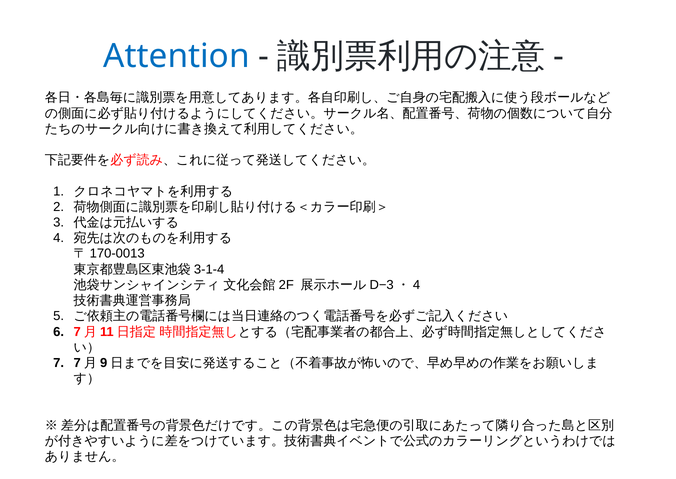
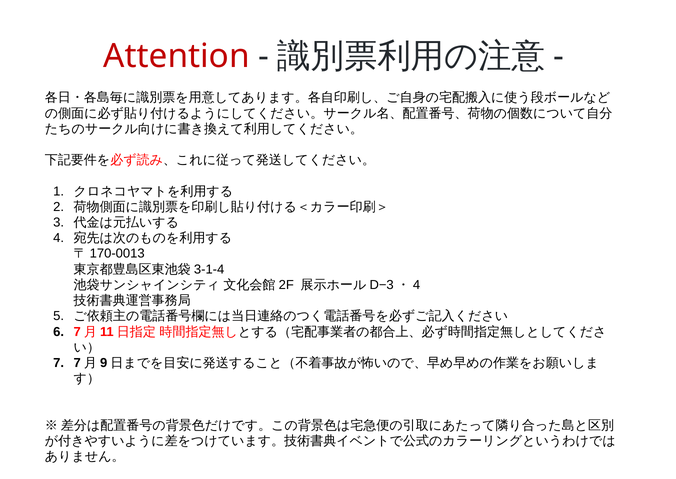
Attention colour: blue -> red
